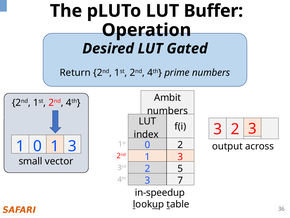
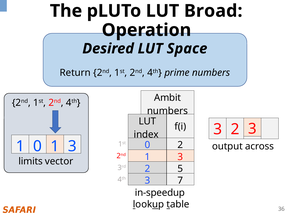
Buffer: Buffer -> Broad
Gated: Gated -> Space
small: small -> limits
